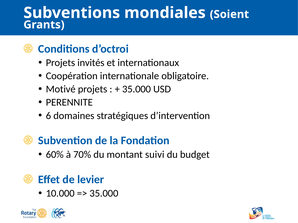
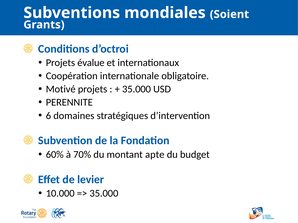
invités: invités -> évalue
suivi: suivi -> apte
